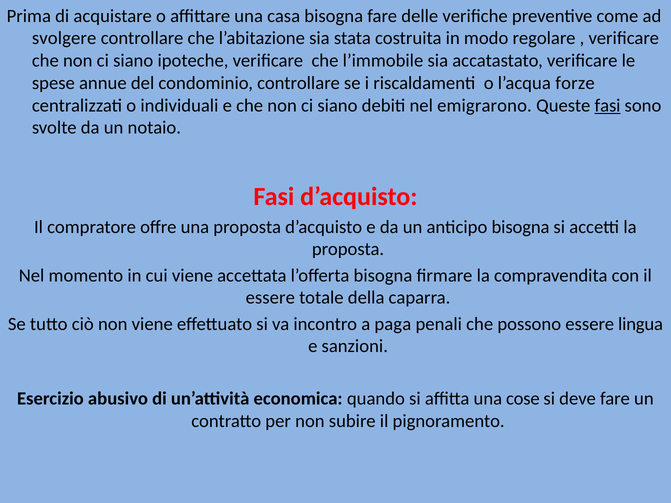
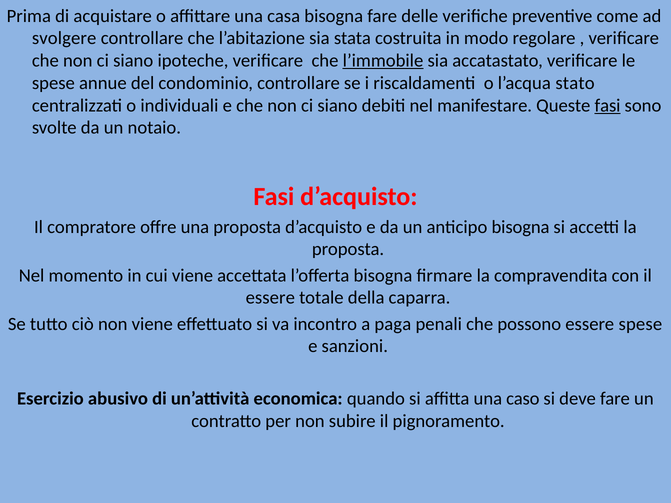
l’immobile underline: none -> present
forze: forze -> stato
emigrarono: emigrarono -> manifestare
essere lingua: lingua -> spese
cose: cose -> caso
